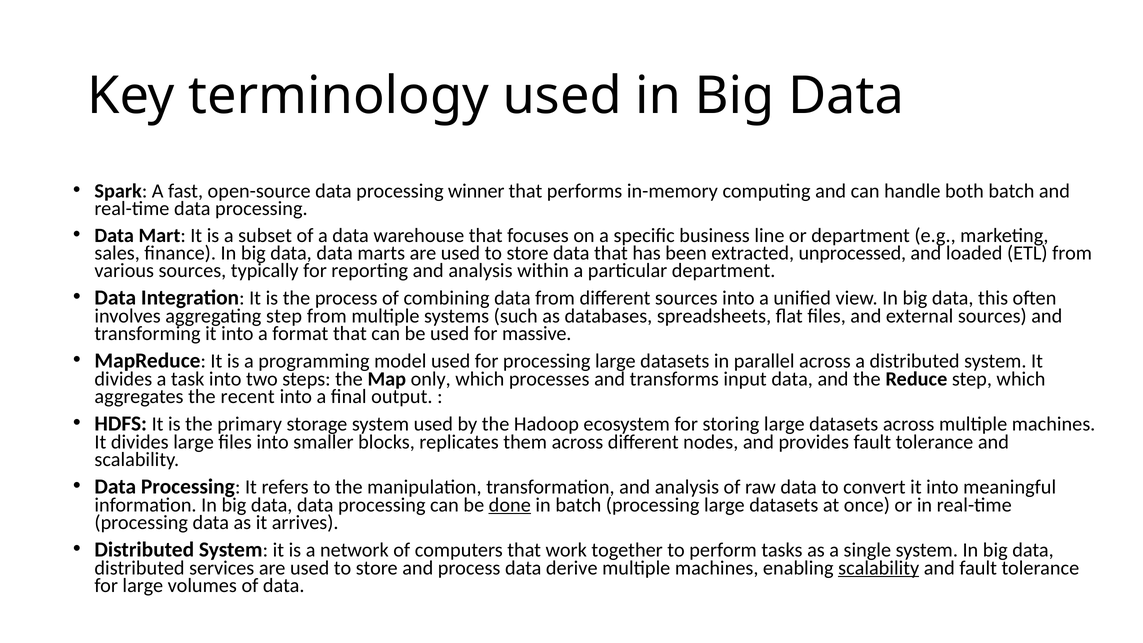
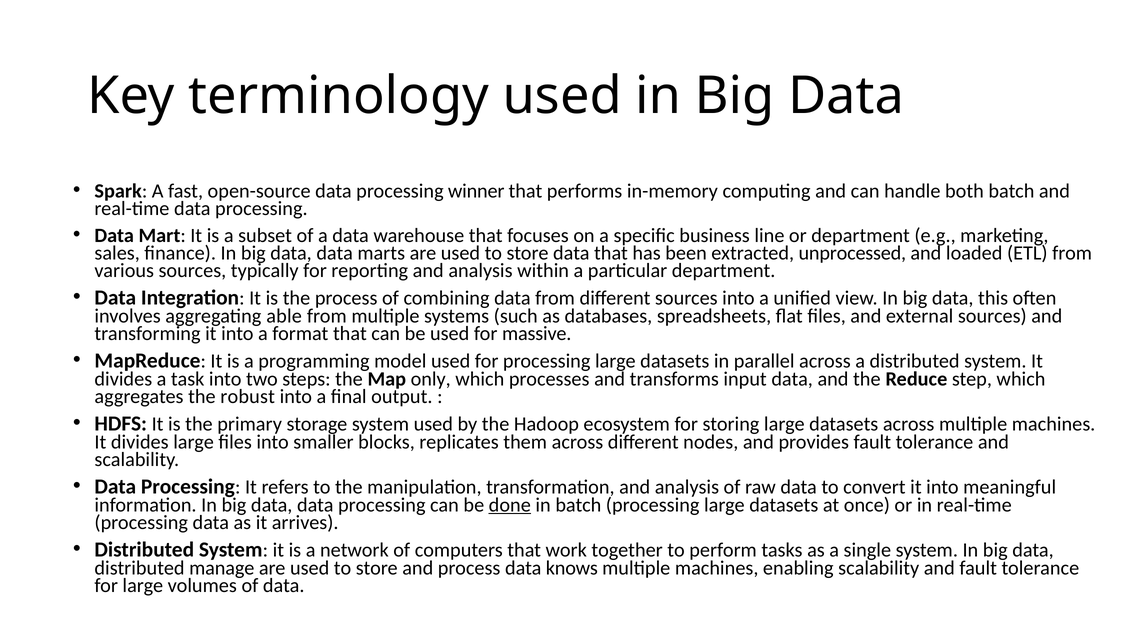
aggregating step: step -> able
recent: recent -> robust
services: services -> manage
derive: derive -> knows
scalability at (879, 568) underline: present -> none
